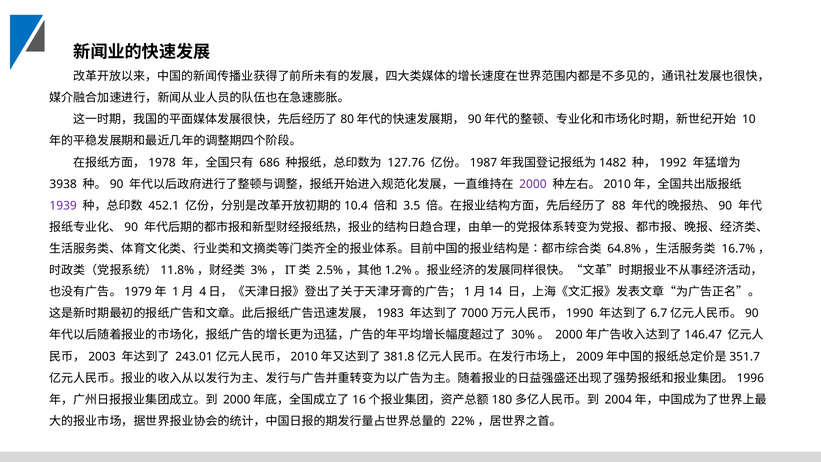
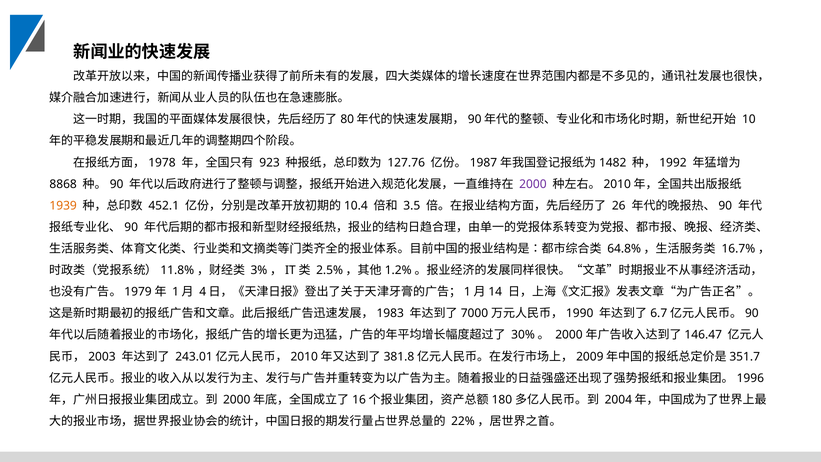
686: 686 -> 923
3938: 3938 -> 8868
1939 colour: purple -> orange
88: 88 -> 26
